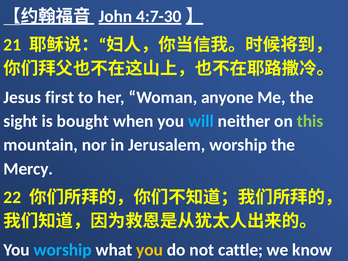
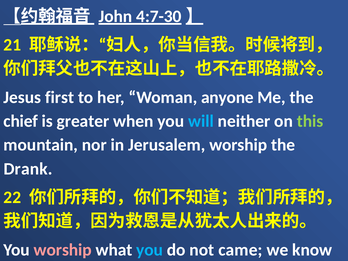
sight: sight -> chief
bought: bought -> greater
Mercy: Mercy -> Drank
worship at (63, 250) colour: light blue -> pink
you at (150, 250) colour: yellow -> light blue
cattle: cattle -> came
